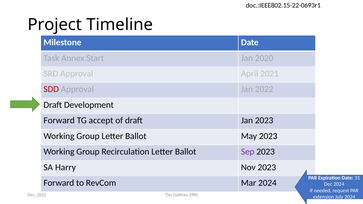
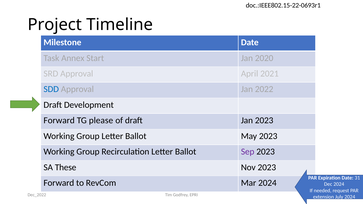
SDD colour: red -> blue
accept: accept -> please
Harry: Harry -> These
